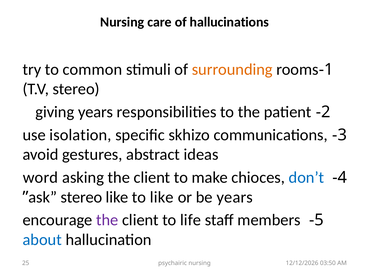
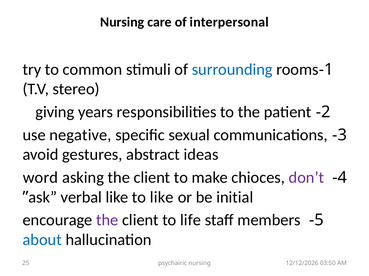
hallucinations: hallucinations -> interpersonal
surrounding colour: orange -> blue
isolation: isolation -> negative
skhizo: skhizo -> sexual
don’t colour: blue -> purple
ask stereo: stereo -> verbal
be years: years -> initial
